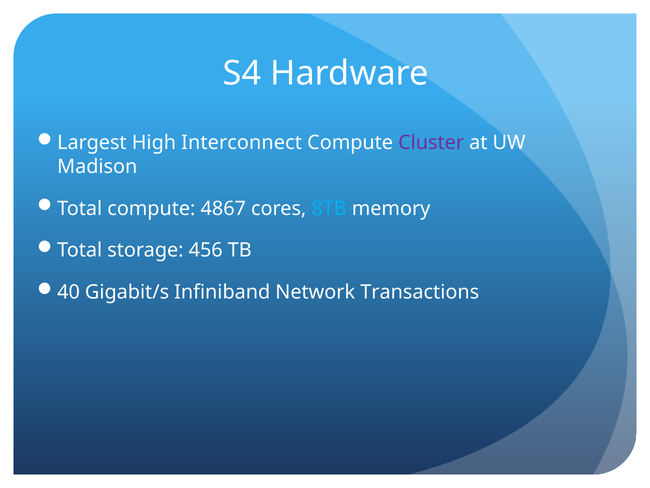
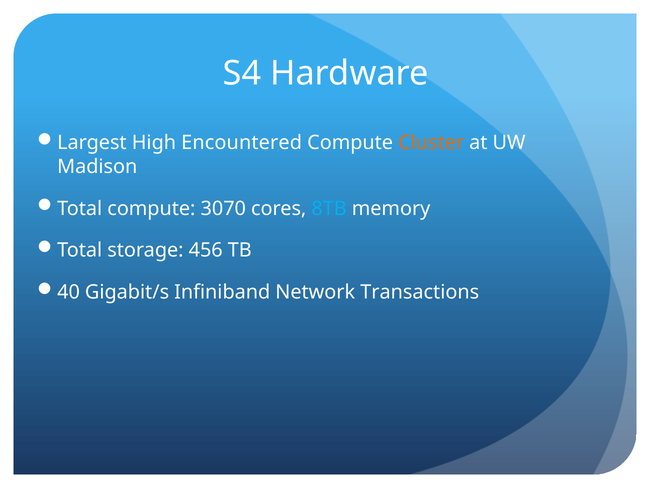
Interconnect: Interconnect -> Encountered
Cluster colour: purple -> orange
4867: 4867 -> 3070
